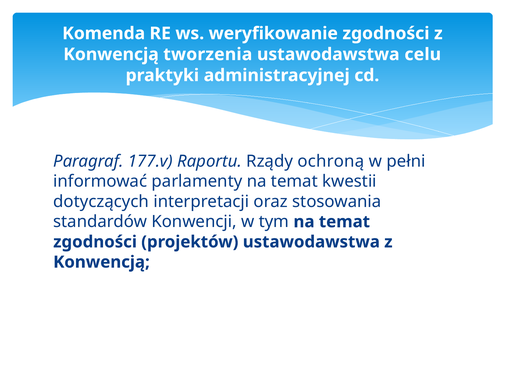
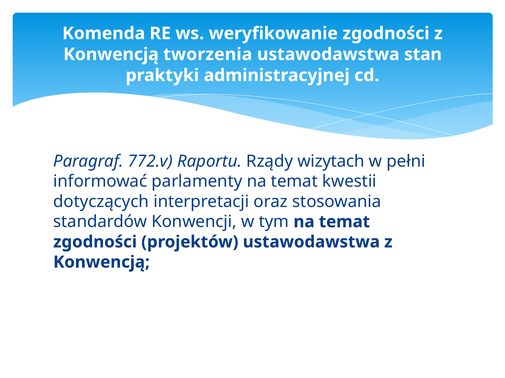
celu: celu -> stan
177.v: 177.v -> 772.v
ochroną: ochroną -> wizytach
